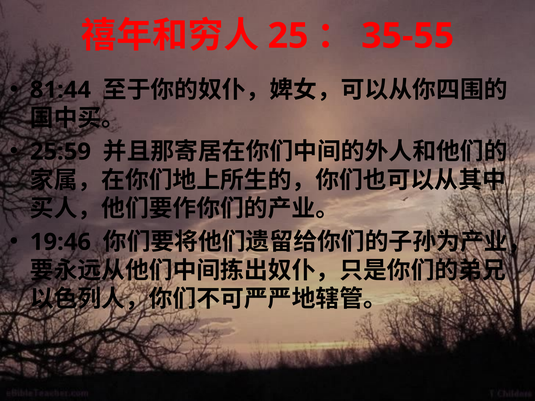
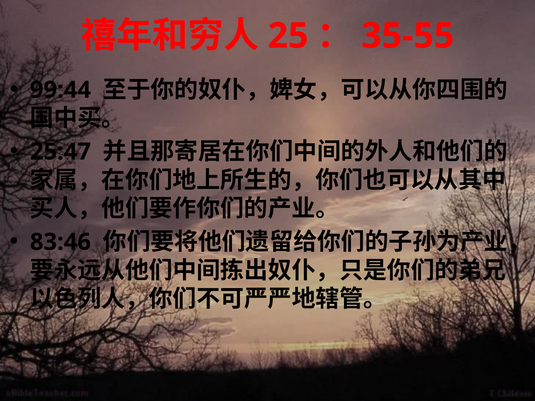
81:44: 81:44 -> 99:44
25:59: 25:59 -> 25:47
19:46: 19:46 -> 83:46
